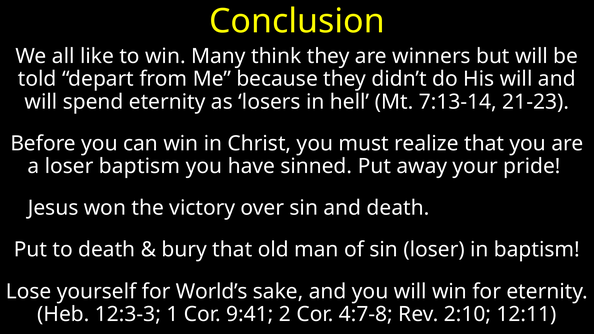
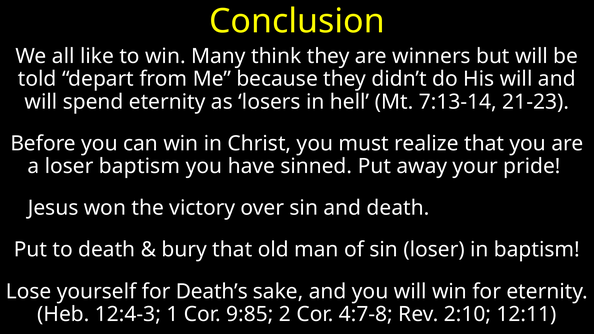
World’s: World’s -> Death’s
12:3-3: 12:3-3 -> 12:4-3
9:41: 9:41 -> 9:85
